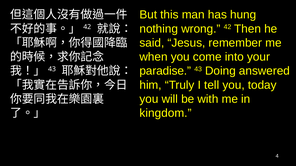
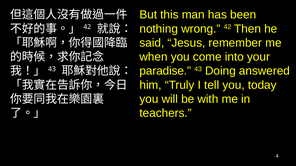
hung: hung -> been
kingdom: kingdom -> teachers
